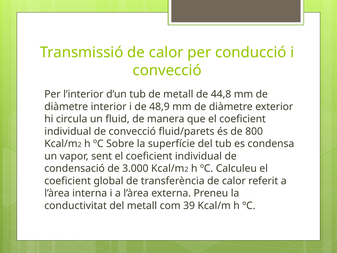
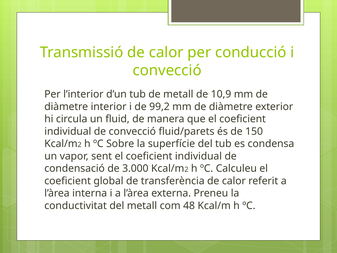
44,8: 44,8 -> 10,9
48,9: 48,9 -> 99,2
800: 800 -> 150
39: 39 -> 48
